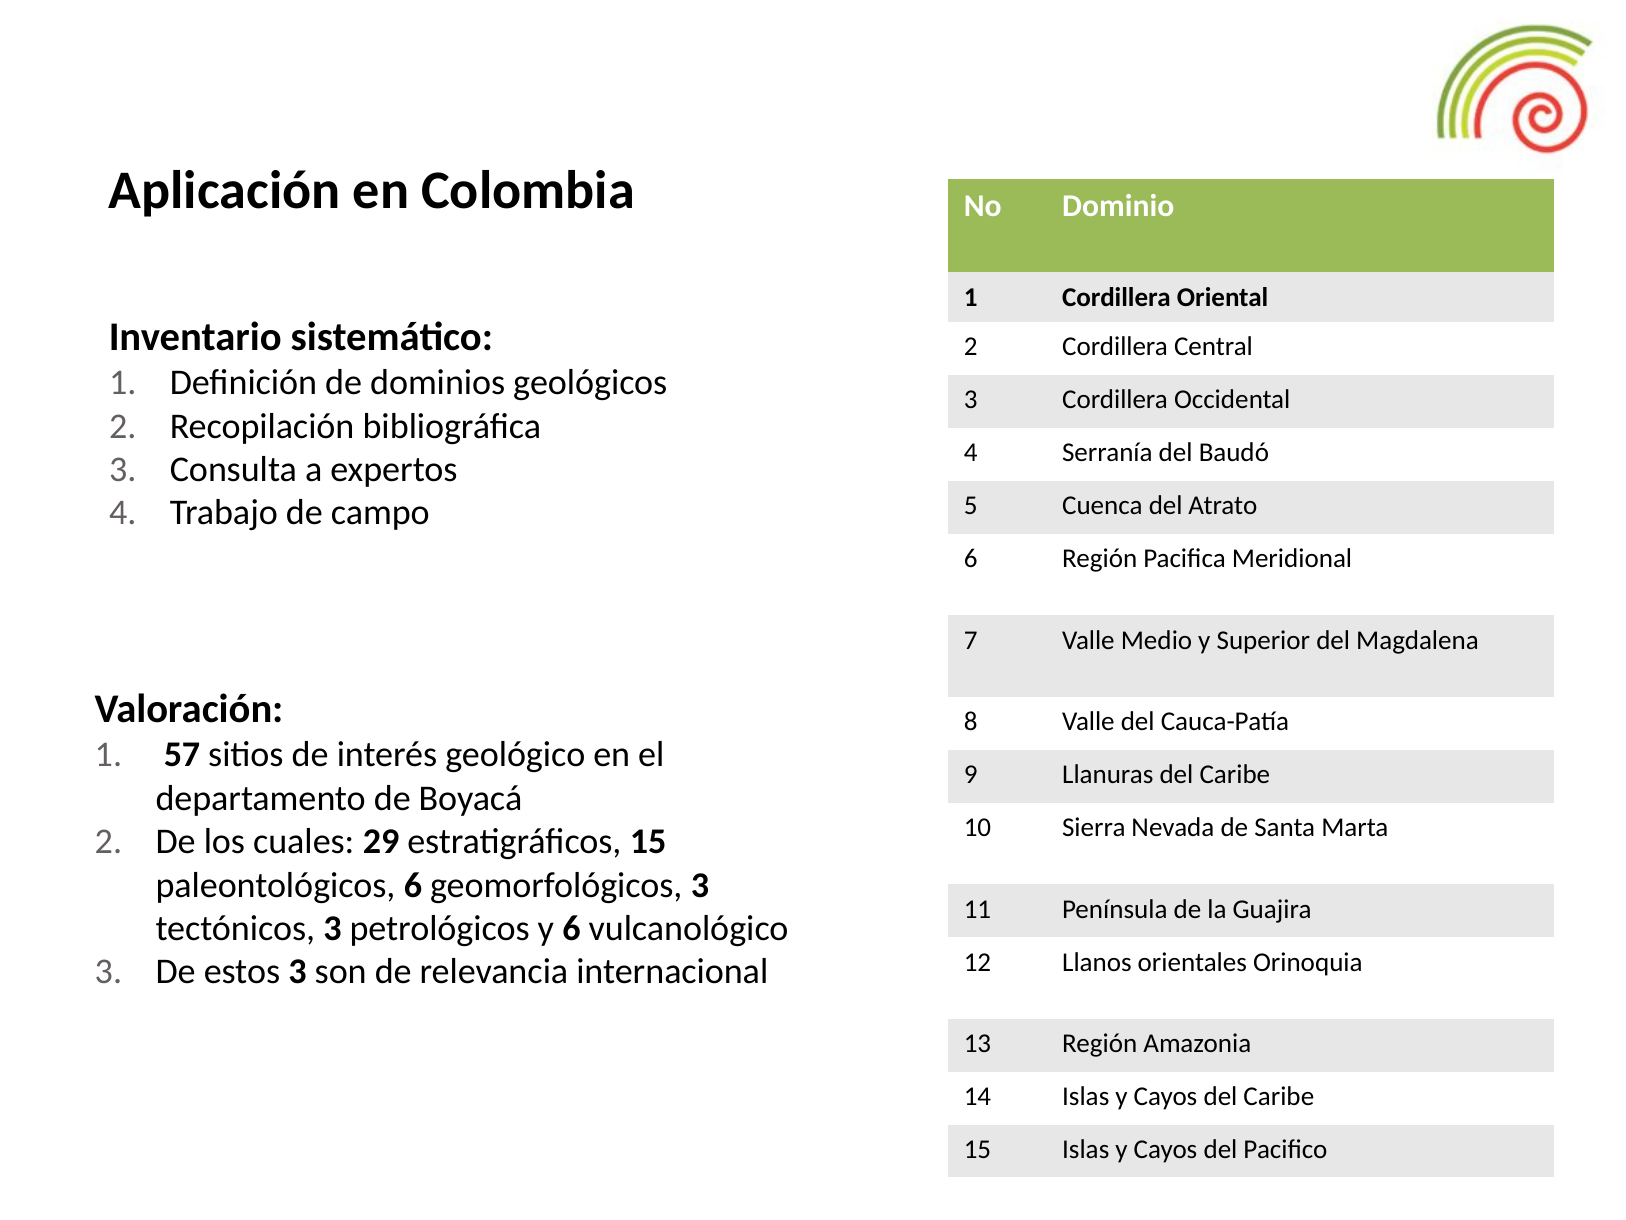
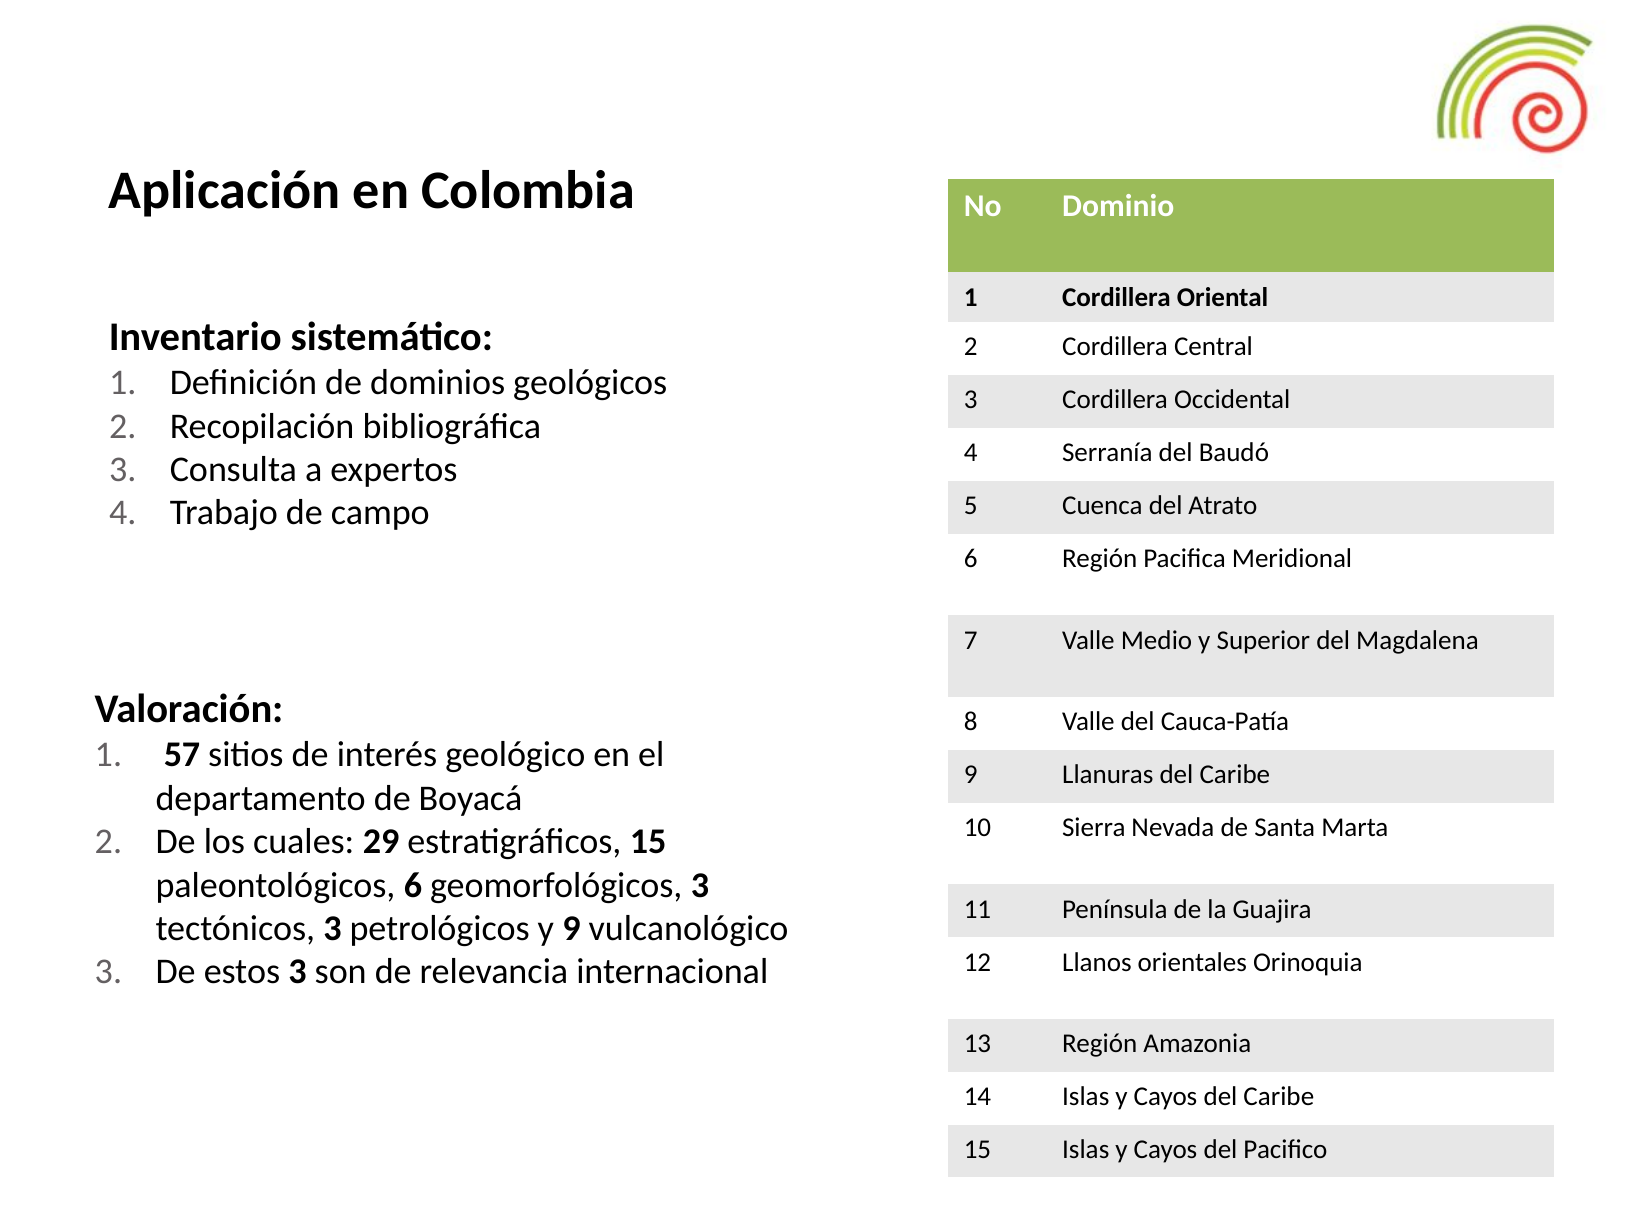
y 6: 6 -> 9
